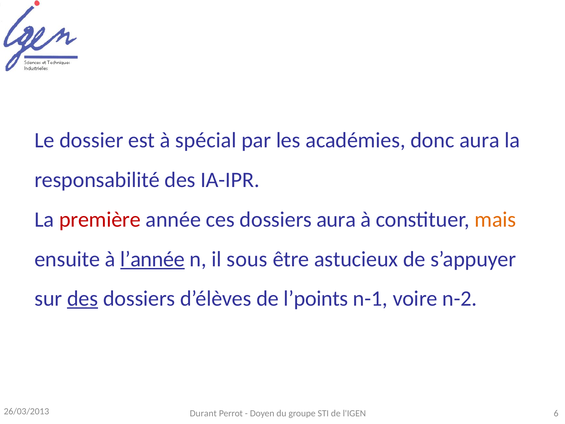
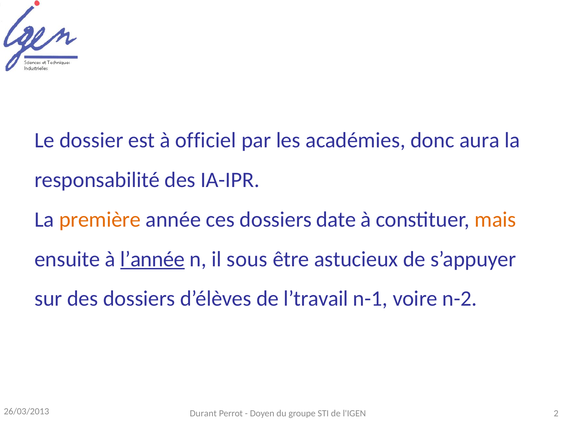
spécial: spécial -> officiel
première colour: red -> orange
dossiers aura: aura -> date
des at (83, 299) underline: present -> none
l’points: l’points -> l’travail
6: 6 -> 2
